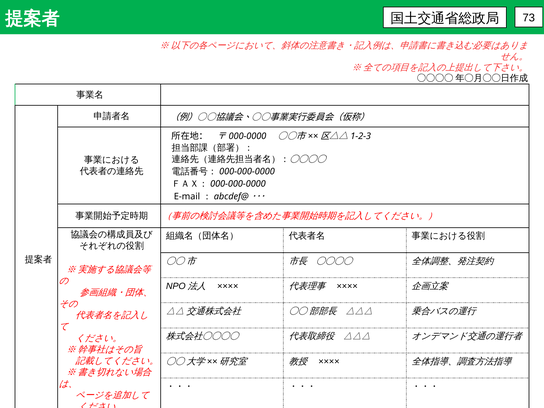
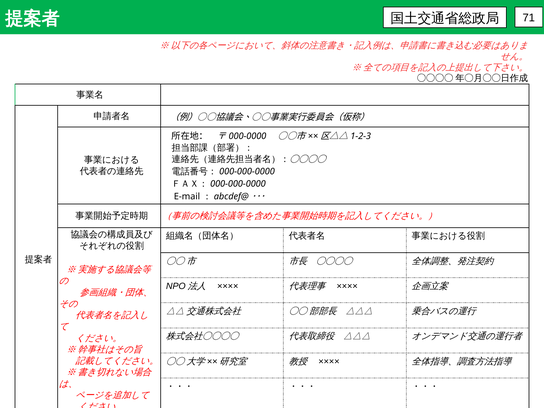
73: 73 -> 71
